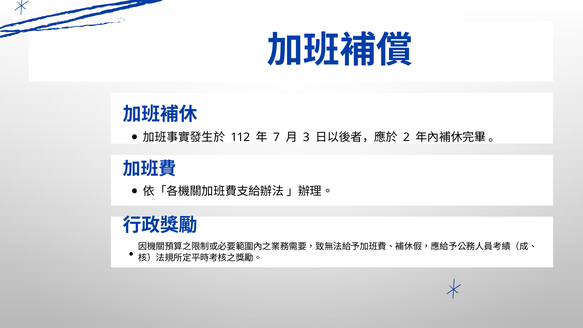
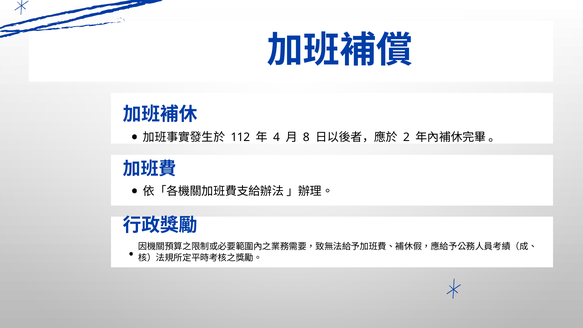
7: 7 -> 4
3: 3 -> 8
